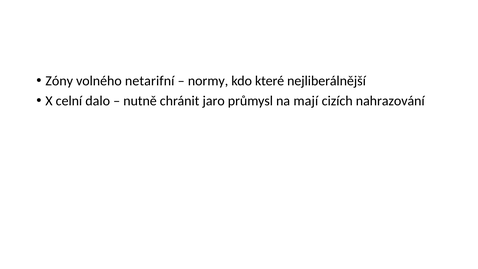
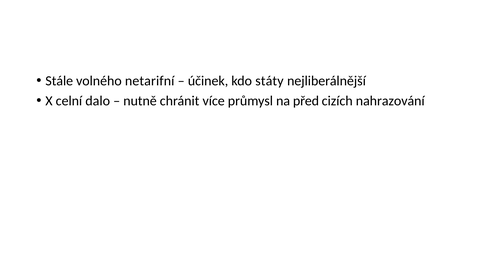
Zóny: Zóny -> Stále
normy: normy -> účinek
které: které -> státy
jaro: jaro -> více
mají: mají -> před
